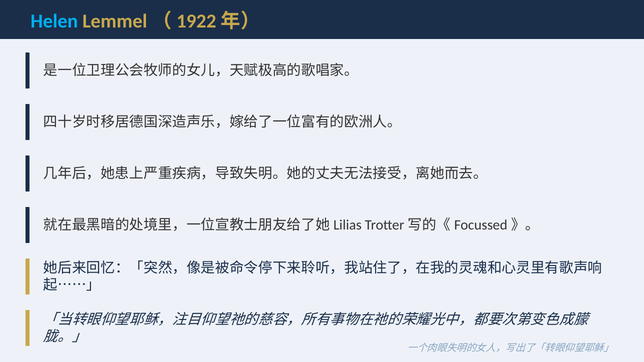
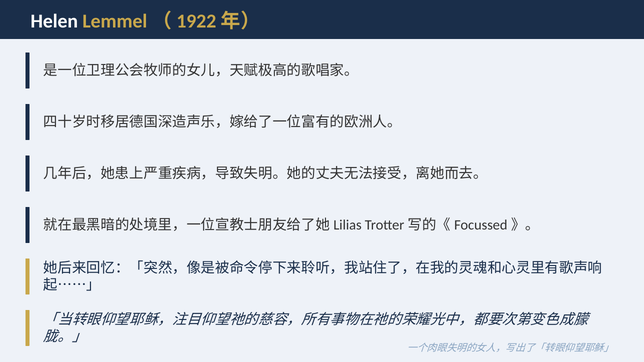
Helen colour: light blue -> white
